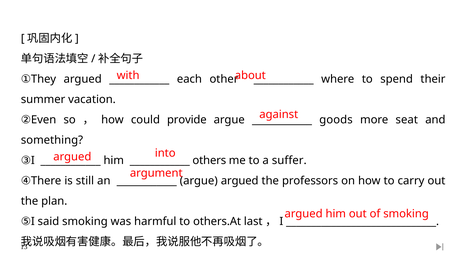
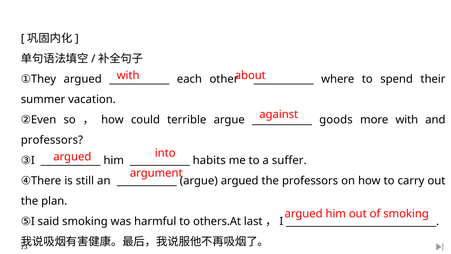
provide: provide -> terrible
more seat: seat -> with
something at (52, 140): something -> professors
others: others -> habits
